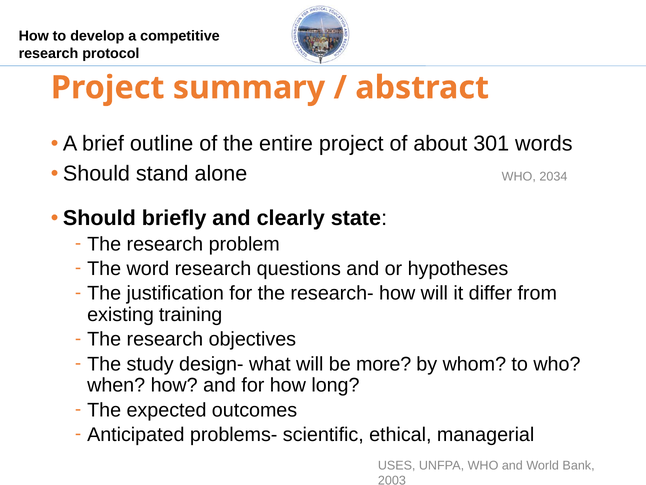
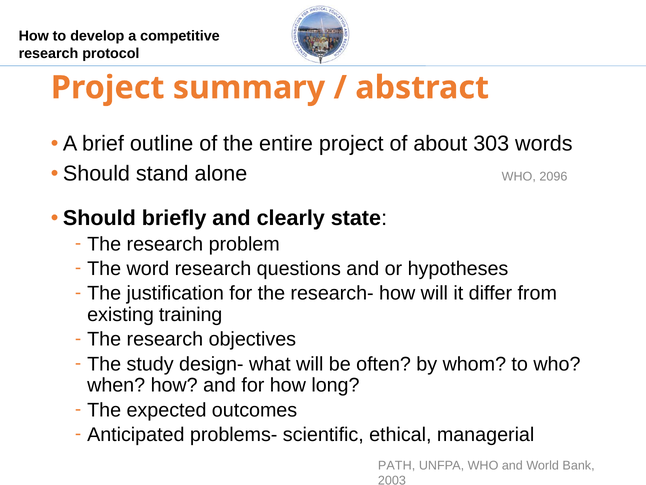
301: 301 -> 303
2034: 2034 -> 2096
more: more -> often
USES: USES -> PATH
